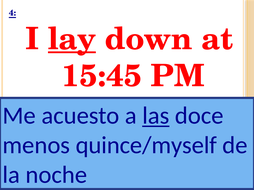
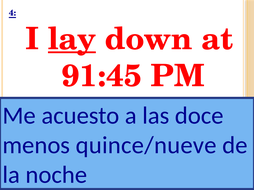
15:45: 15:45 -> 91:45
las underline: present -> none
quince/myself: quince/myself -> quince/nueve
